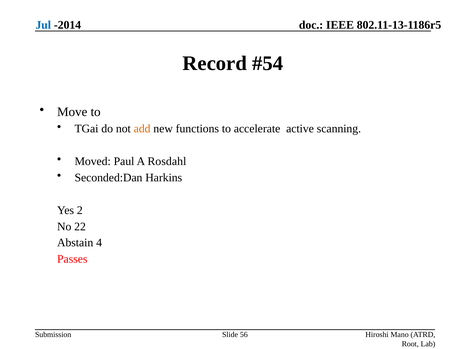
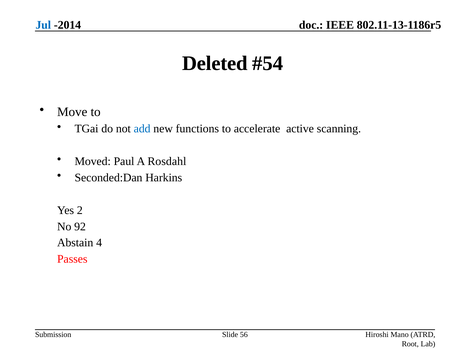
Record: Record -> Deleted
add colour: orange -> blue
22: 22 -> 92
